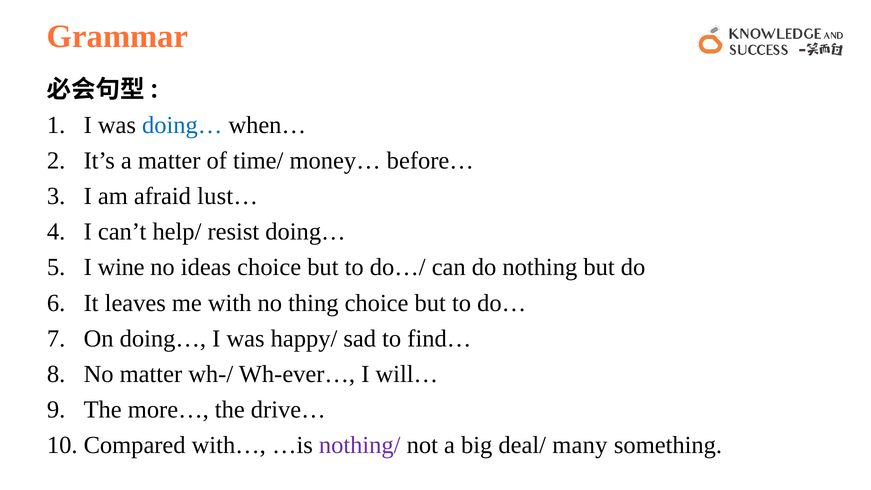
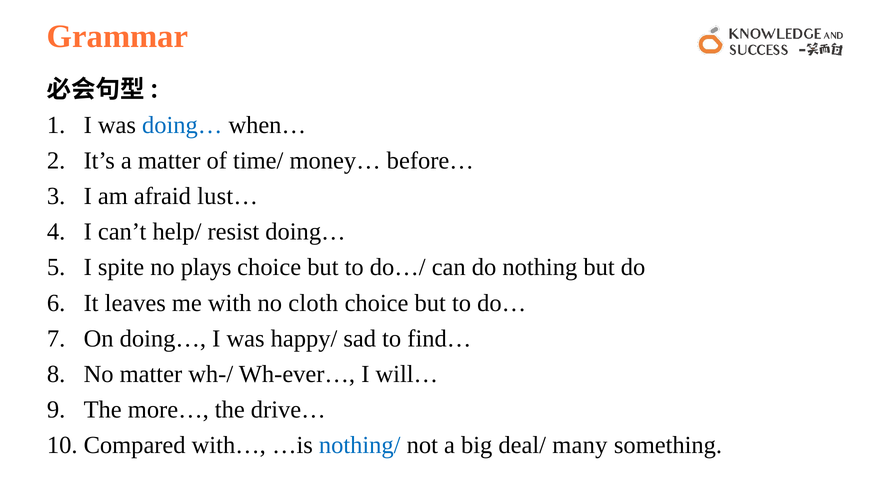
wine: wine -> spite
ideas: ideas -> plays
thing: thing -> cloth
nothing/ colour: purple -> blue
